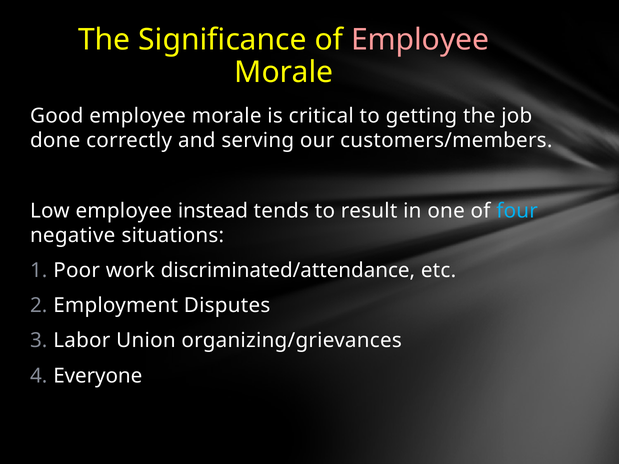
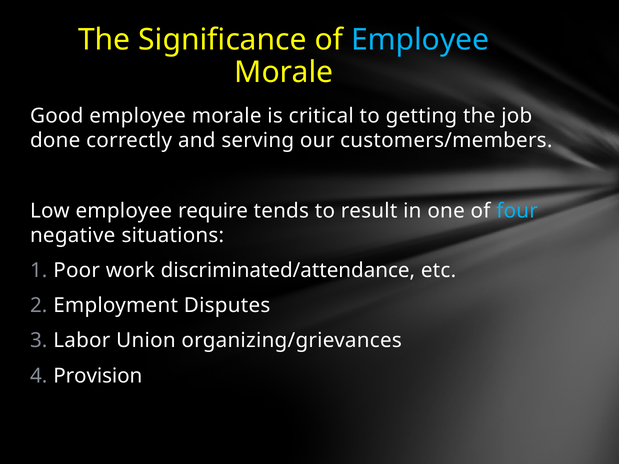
Employee at (420, 40) colour: pink -> light blue
instead: instead -> require
Everyone: Everyone -> Provision
